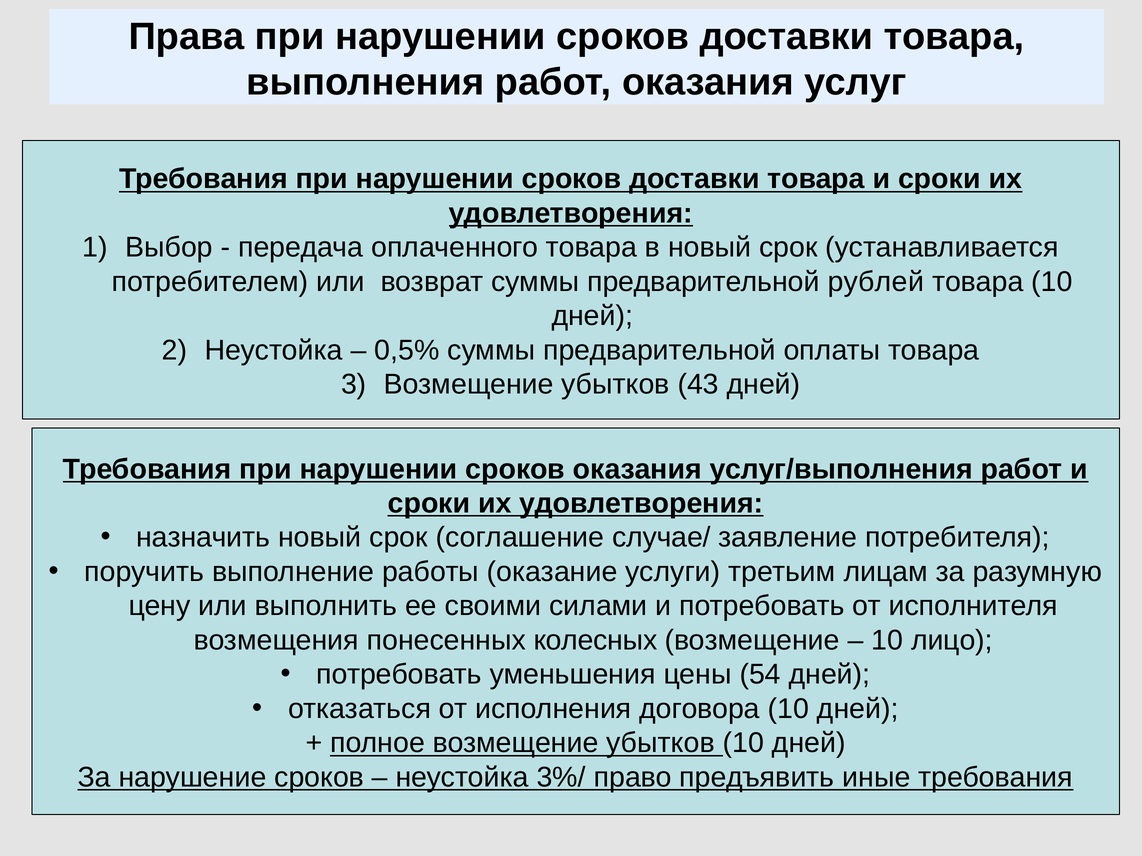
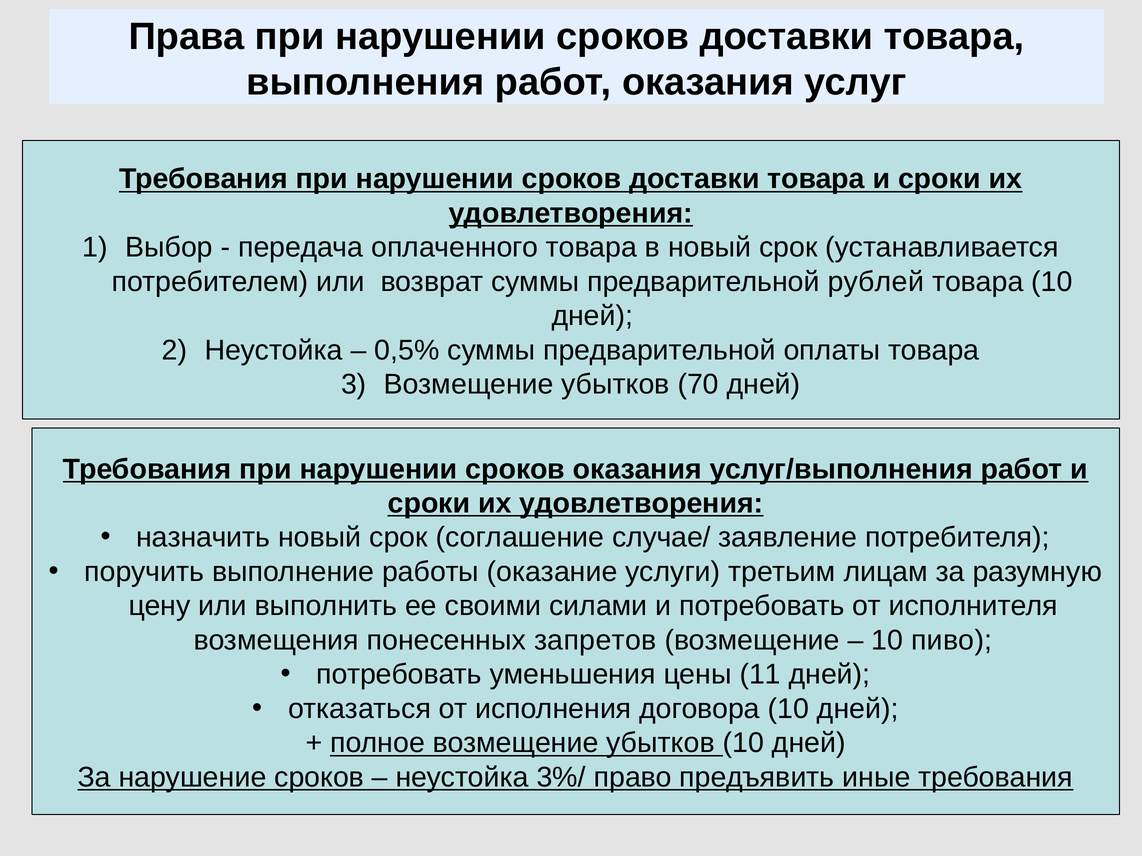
43: 43 -> 70
колесных: колесных -> запретов
лицо: лицо -> пиво
54: 54 -> 11
